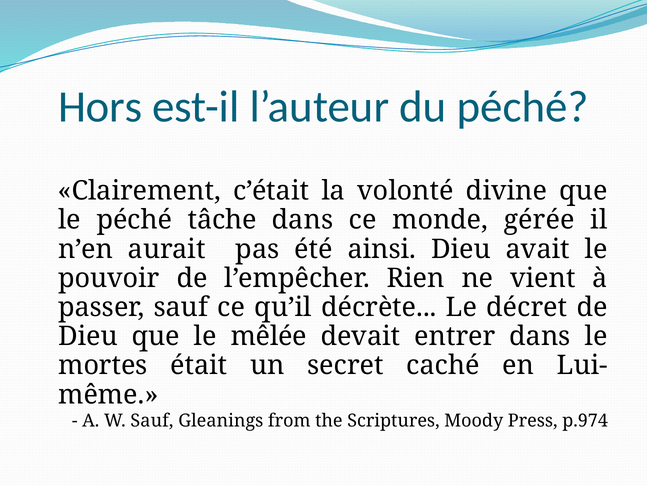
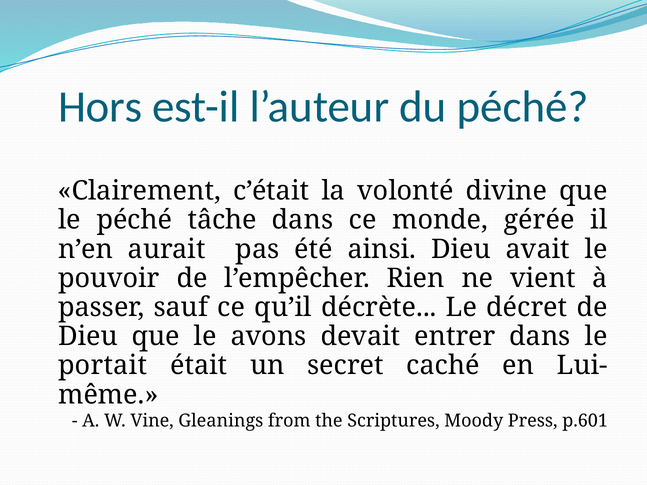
mêlée: mêlée -> avons
mortes: mortes -> portait
W Sauf: Sauf -> Vine
p.974: p.974 -> p.601
